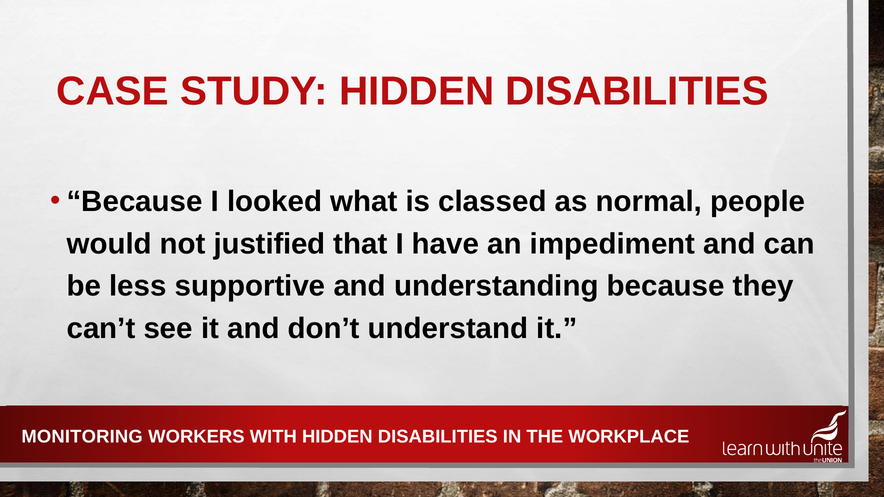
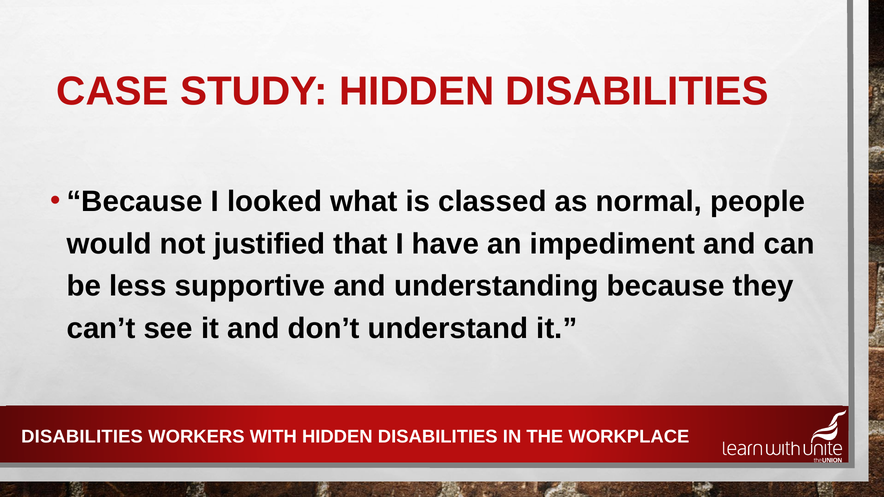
MONITORING at (82, 437): MONITORING -> DISABILITIES
